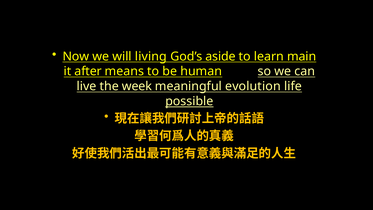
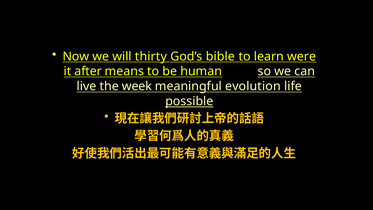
living: living -> thirty
aside: aside -> bible
main: main -> were
